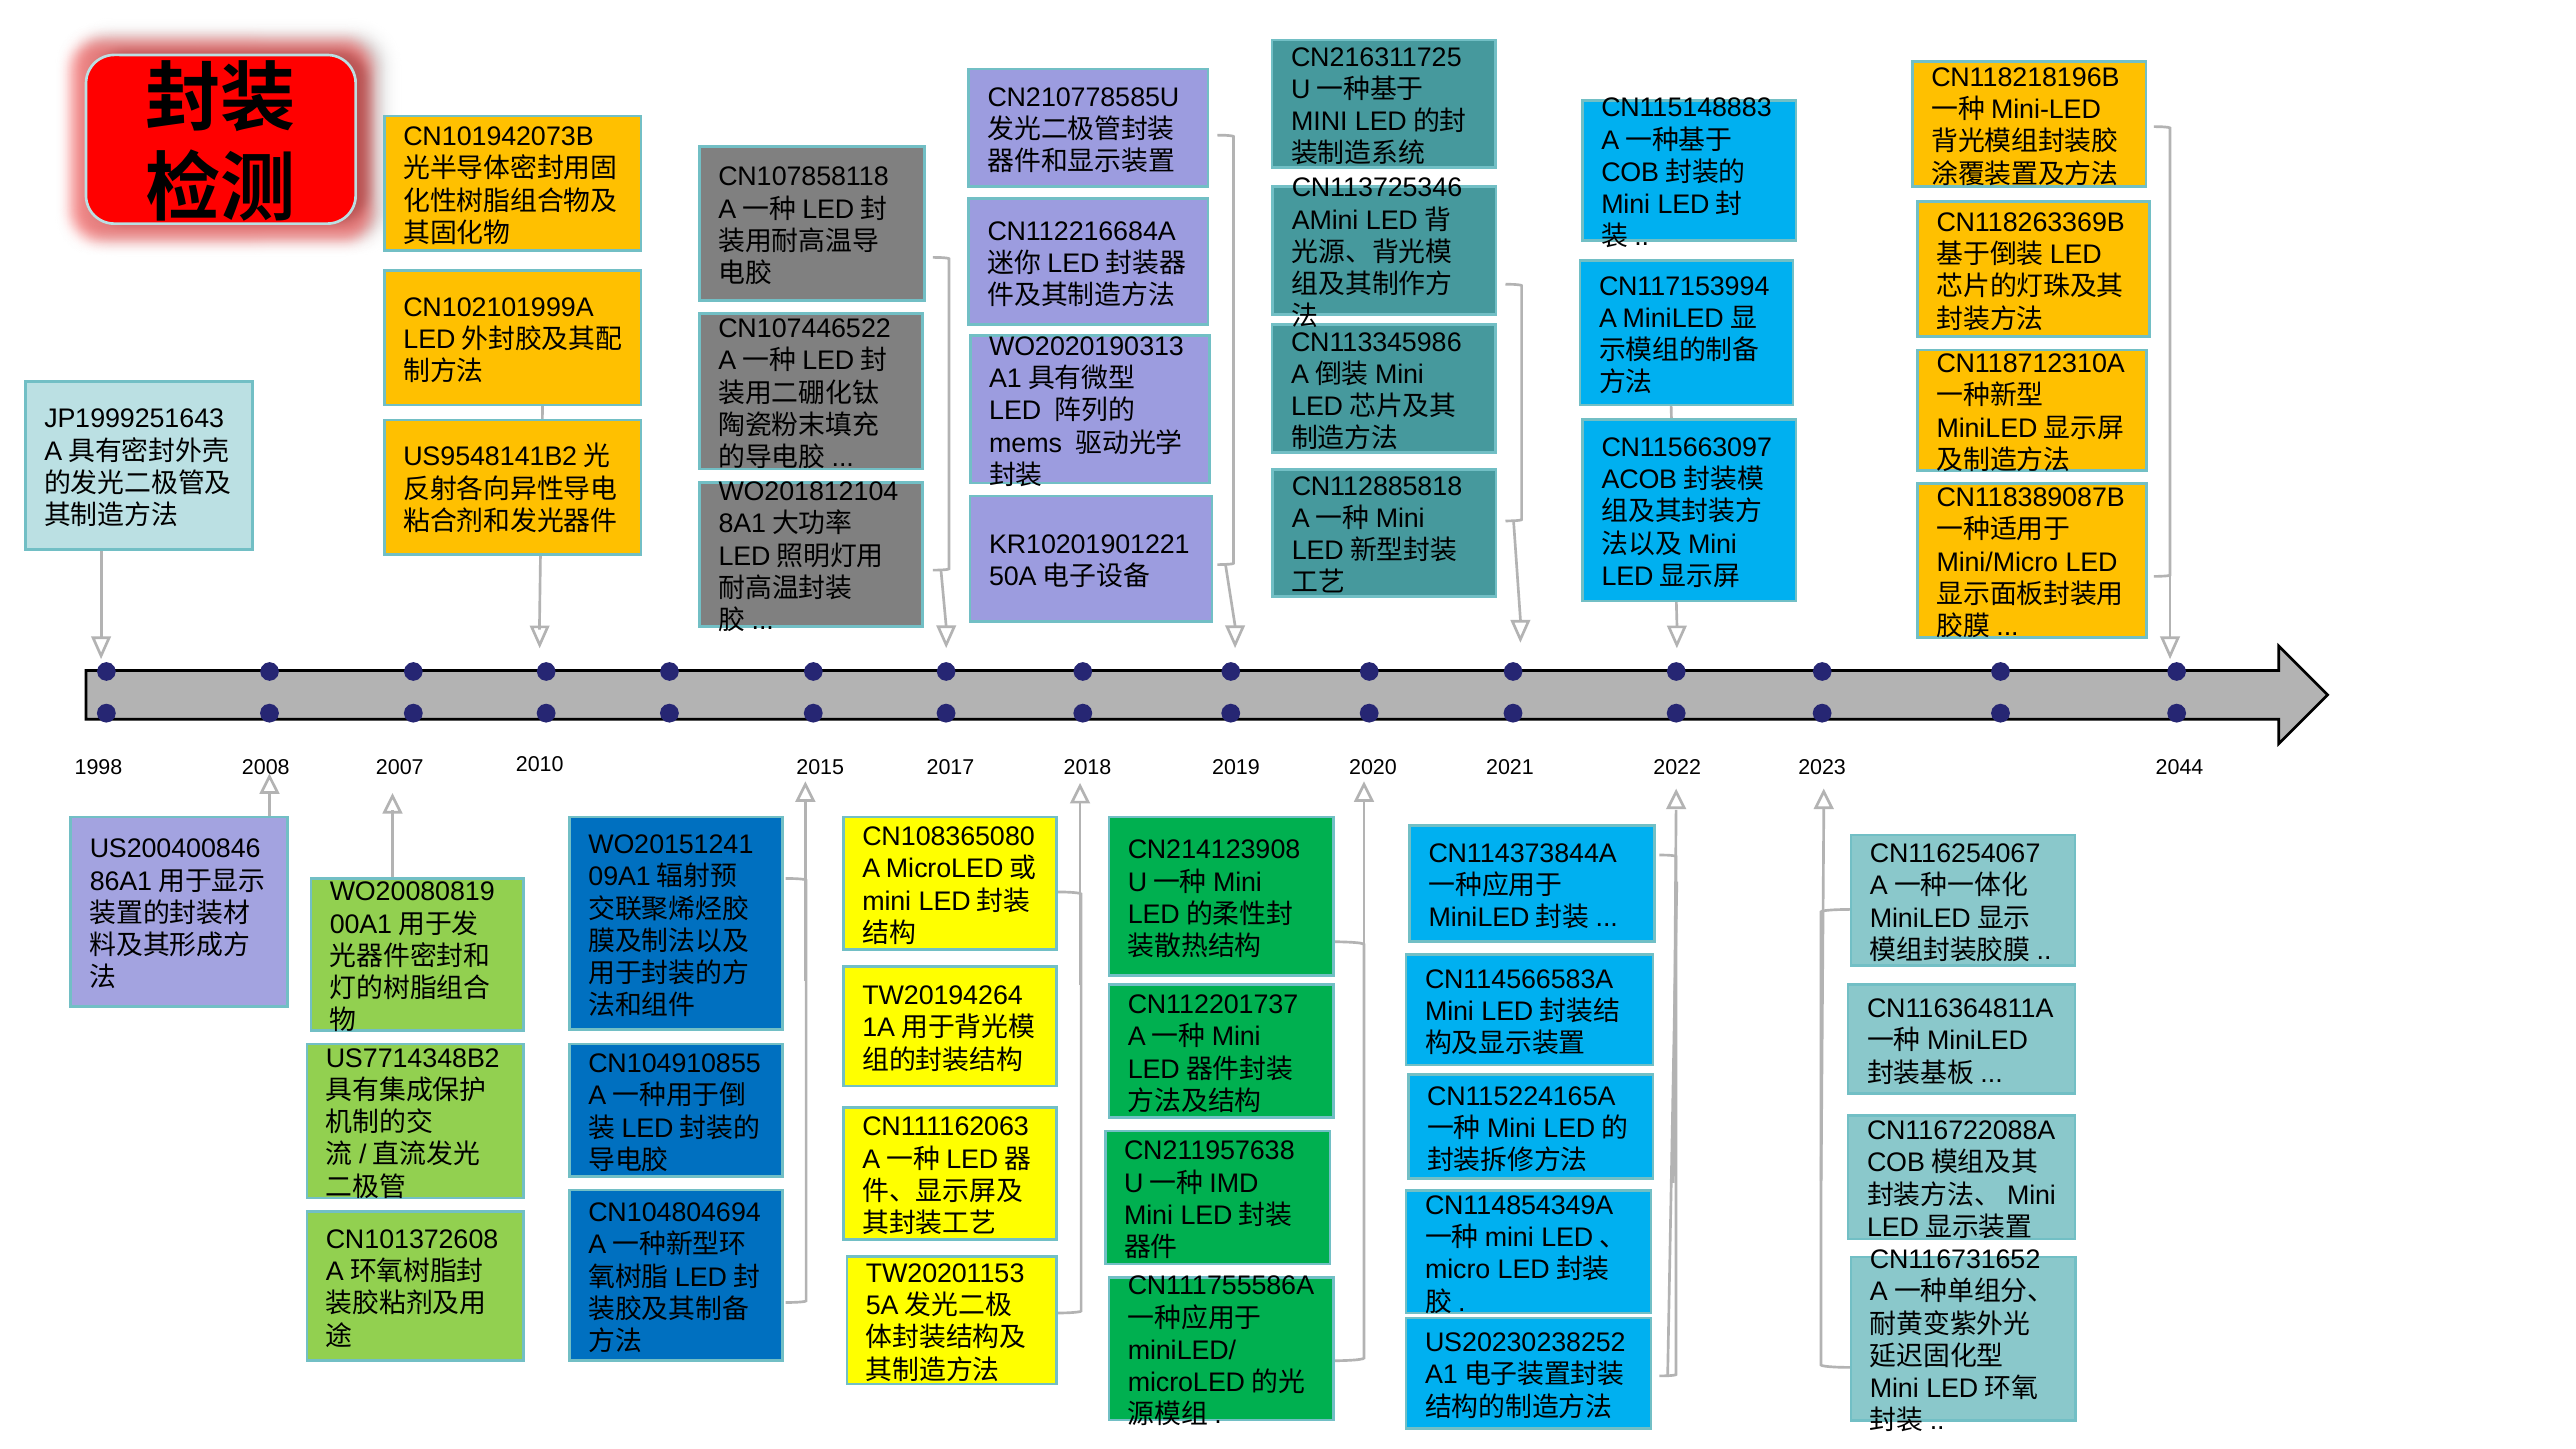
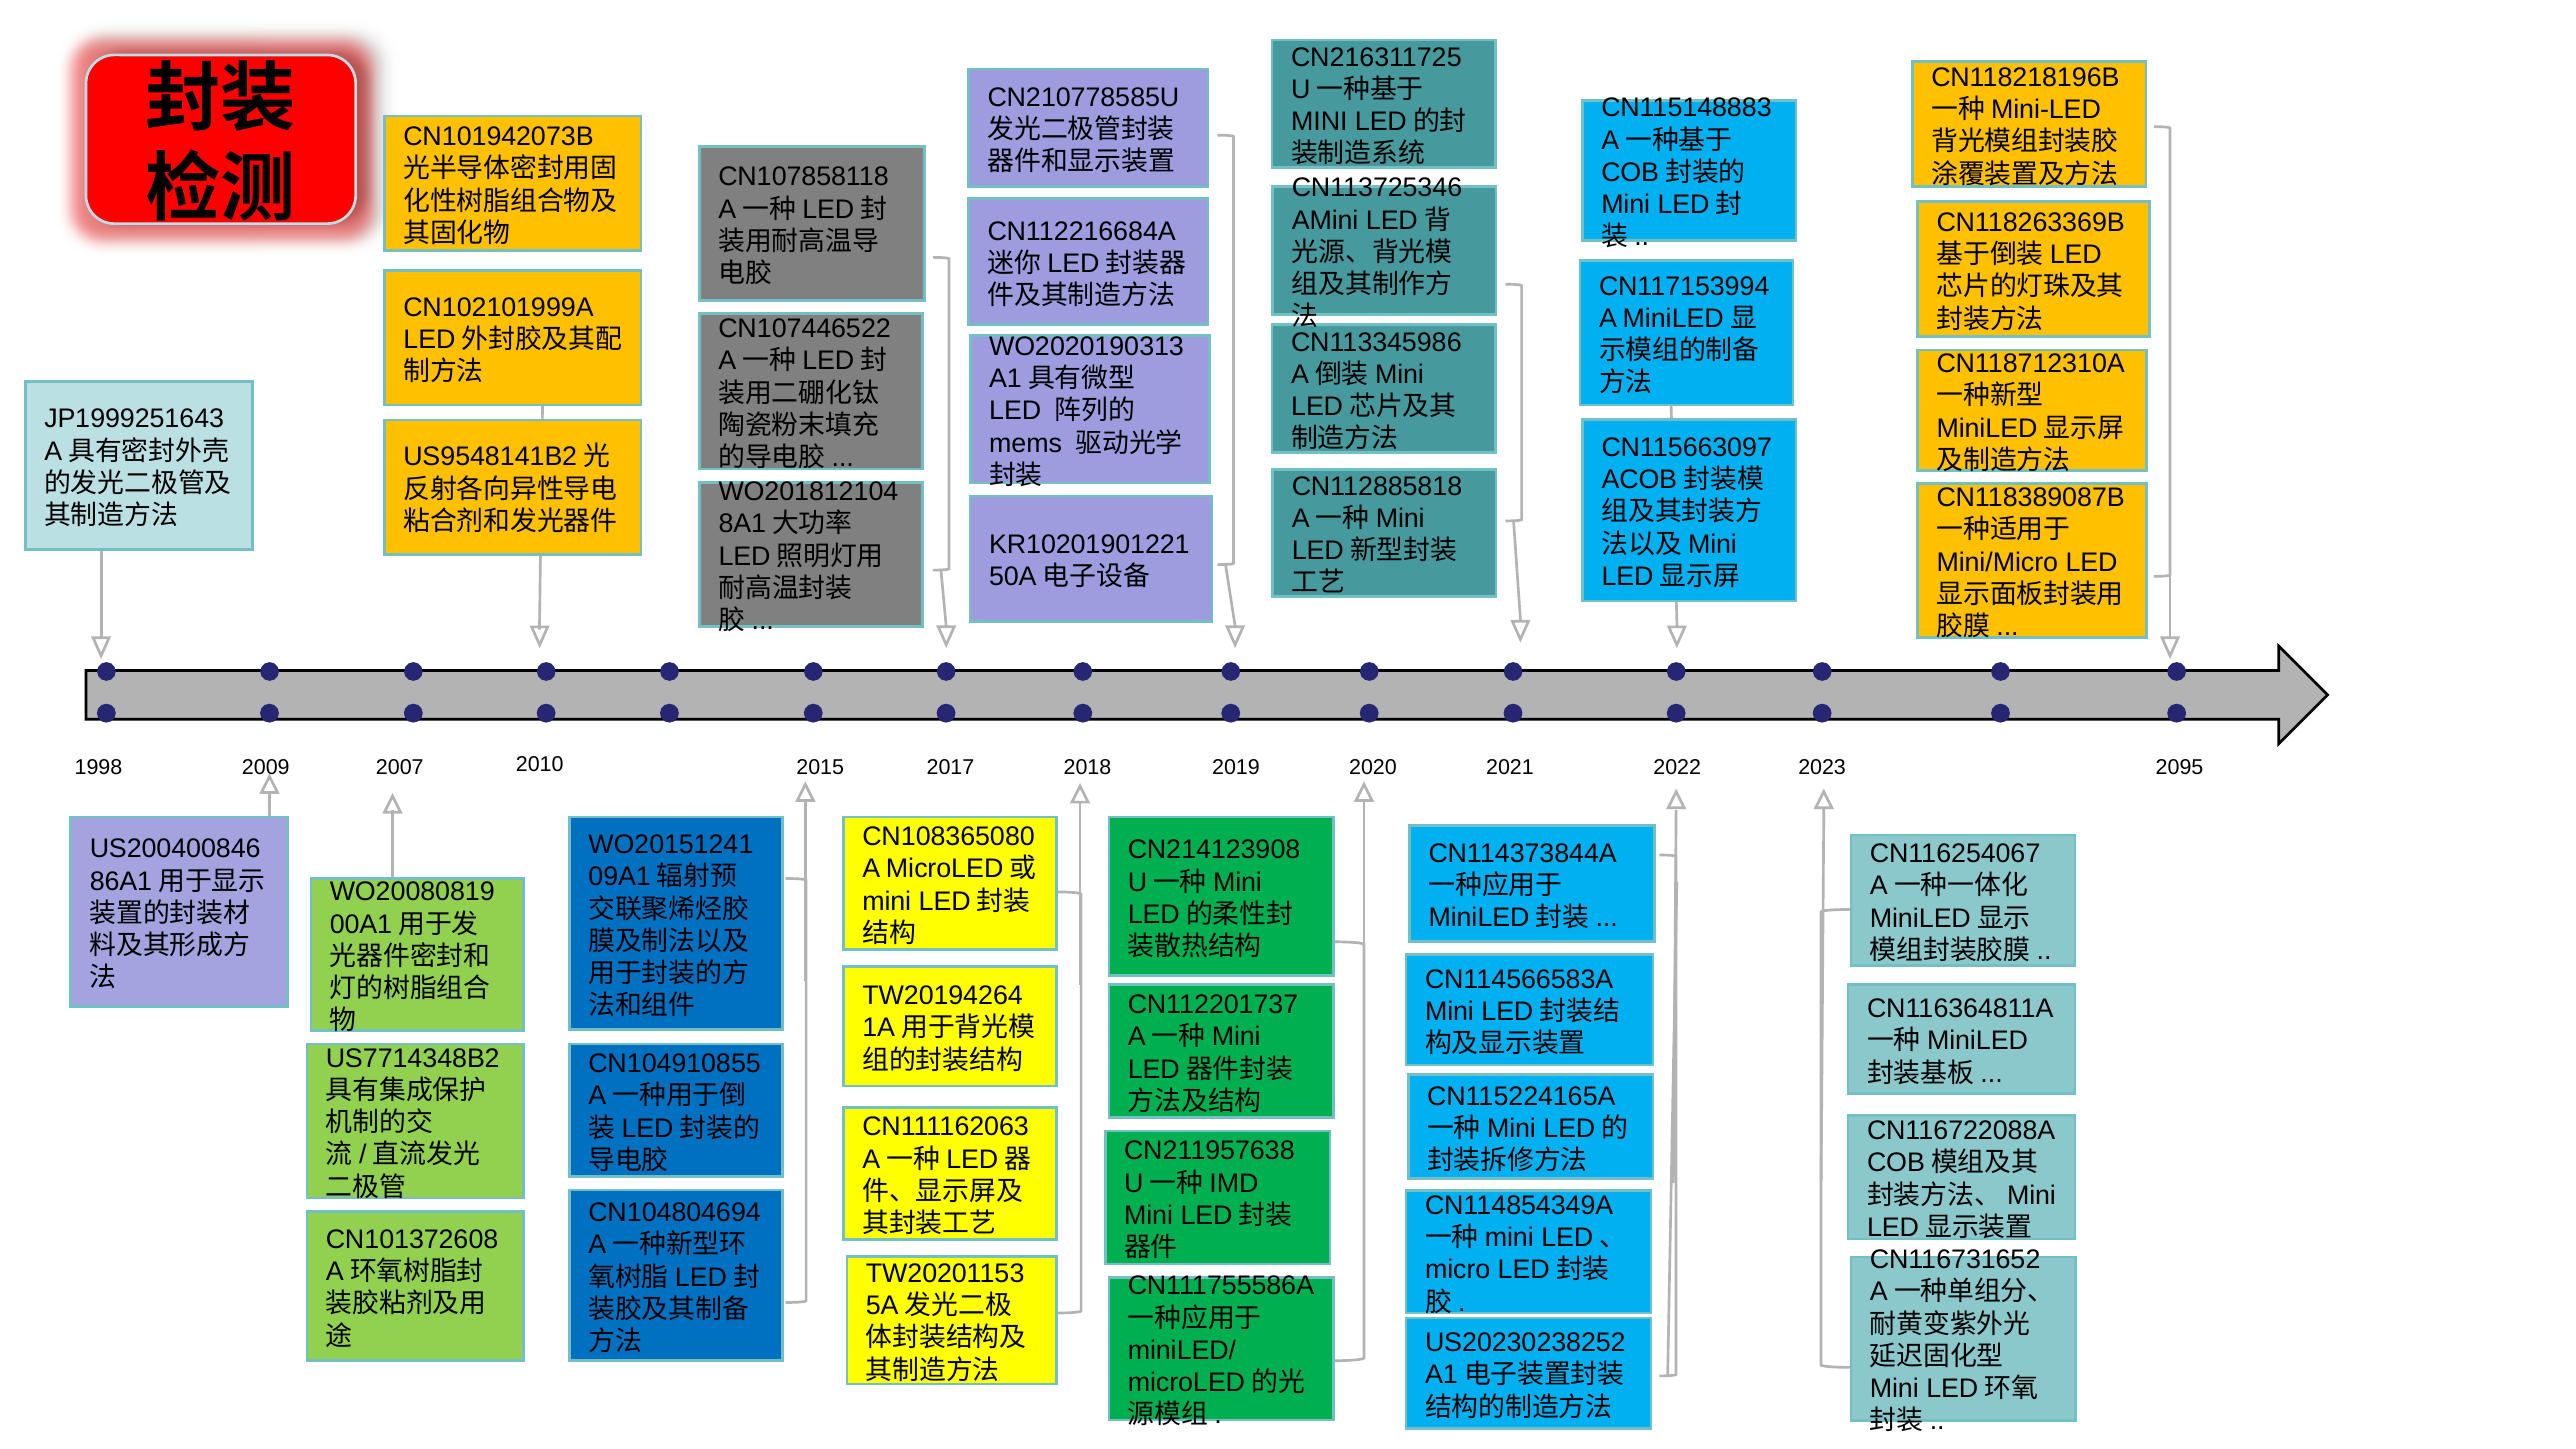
2008: 2008 -> 2009
2044: 2044 -> 2095
